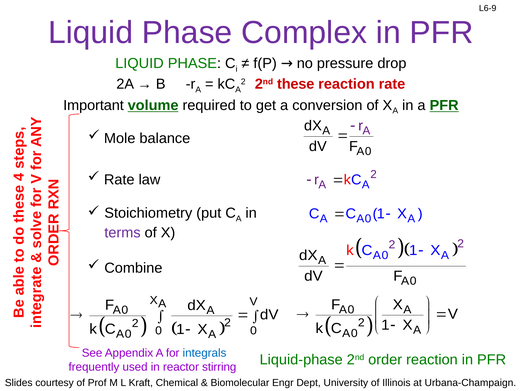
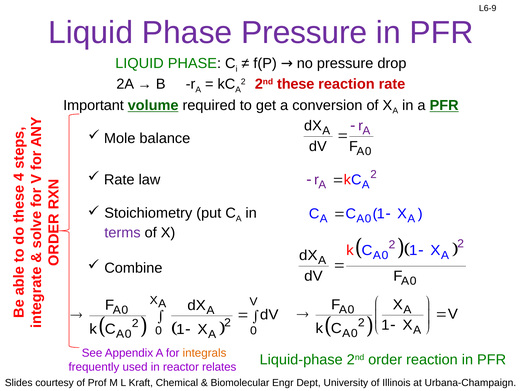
Phase Complex: Complex -> Pressure
integrals colour: blue -> orange
stirring: stirring -> relates
